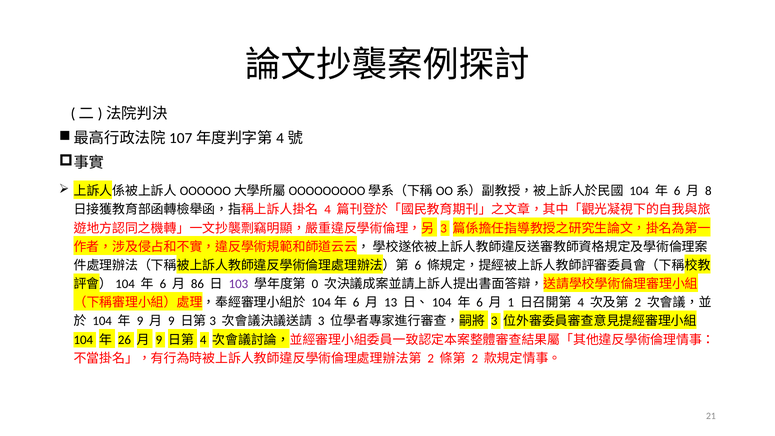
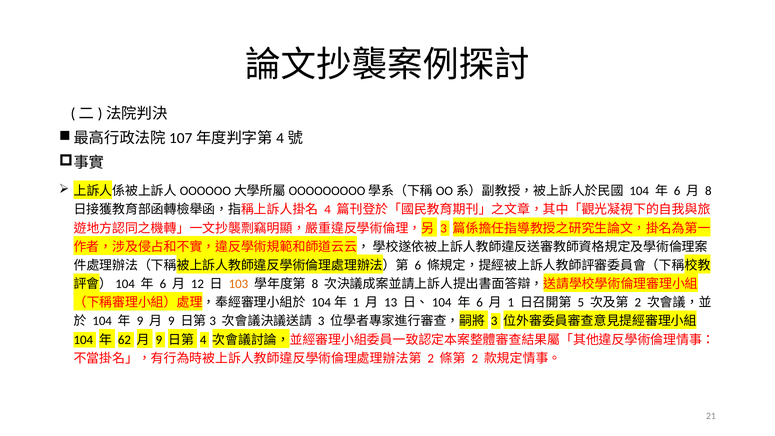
86: 86 -> 12
103 colour: purple -> orange
0 at (315, 284): 0 -> 8
6 at (356, 303): 6 -> 1
4 at (581, 303): 4 -> 5
26: 26 -> 62
